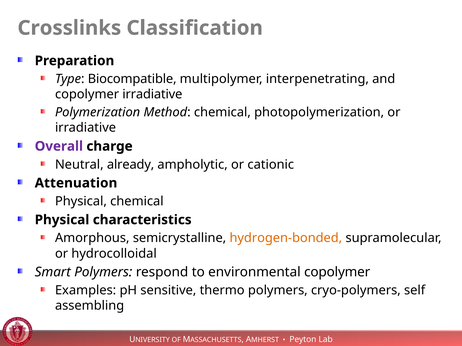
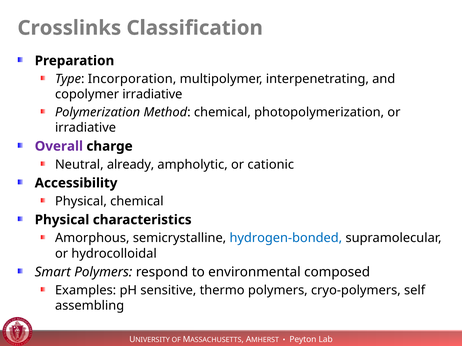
Biocompatible: Biocompatible -> Incorporation
Attenuation: Attenuation -> Accessibility
hydrogen-bonded colour: orange -> blue
environmental copolymer: copolymer -> composed
